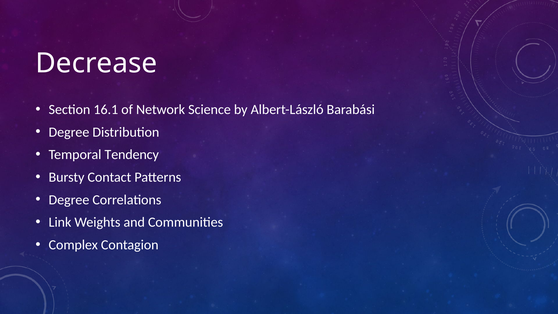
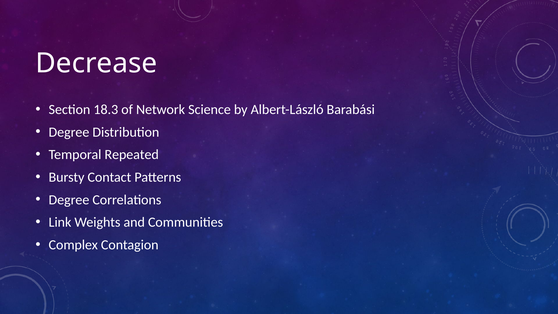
16.1: 16.1 -> 18.3
Tendency: Tendency -> Repeated
